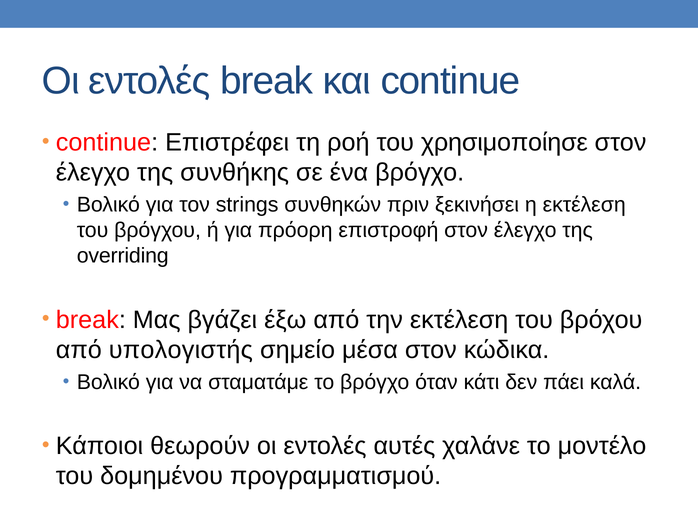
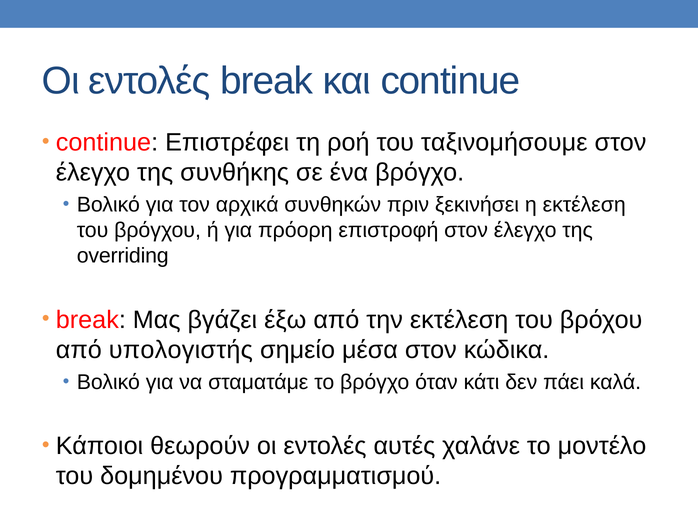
χρησιμοποίησε: χρησιμοποίησε -> ταξινομήσουμε
strings: strings -> αρχικά
